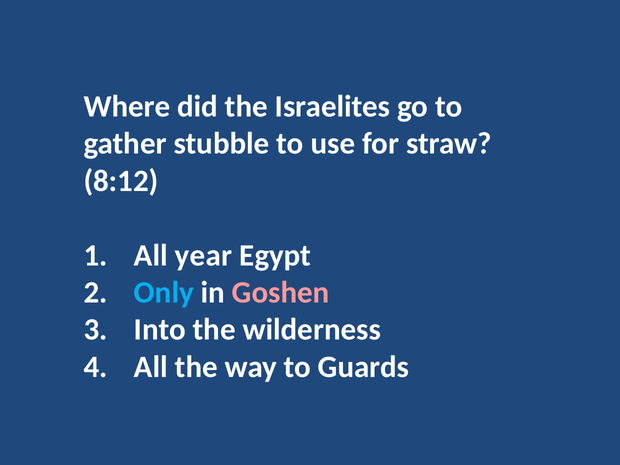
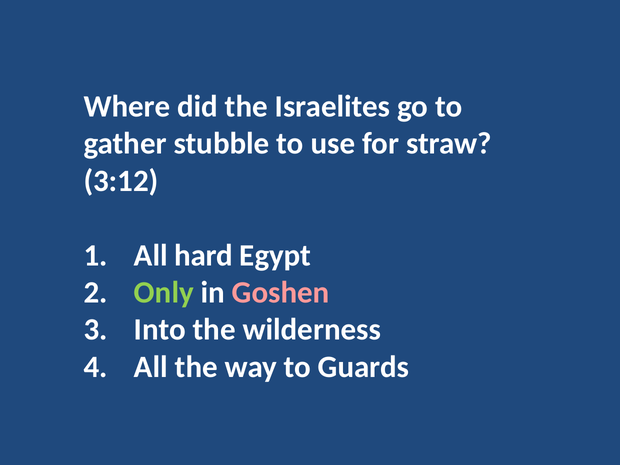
8:12: 8:12 -> 3:12
year: year -> hard
Only colour: light blue -> light green
